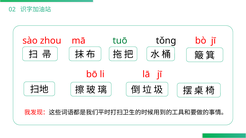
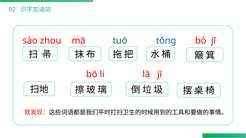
tǒnɡ colour: black -> blue
